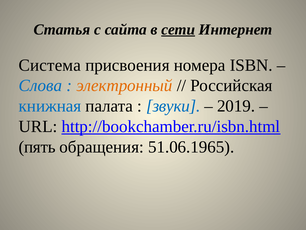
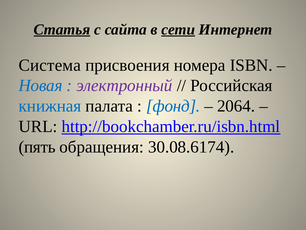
Статья underline: none -> present
Слова: Слова -> Новая
электронный colour: orange -> purple
звуки: звуки -> фонд
2019: 2019 -> 2064
51.06.1965: 51.06.1965 -> 30.08.6174
